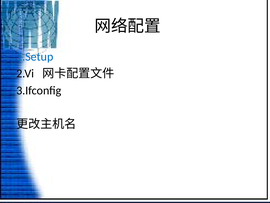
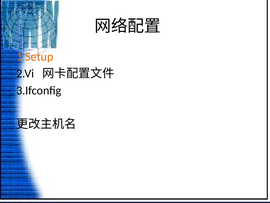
1.Setup colour: blue -> orange
